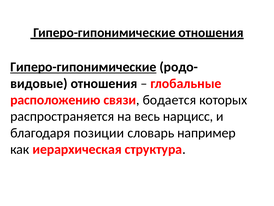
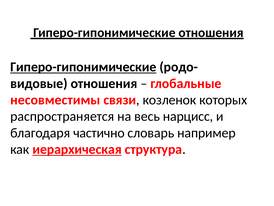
расположению: расположению -> несовместимы
бодается: бодается -> козленок
позиции: позиции -> частично
иерархическая underline: none -> present
